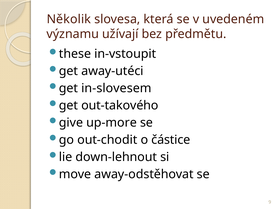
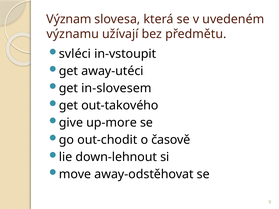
Několik: Několik -> Význam
these: these -> svléci
částice: částice -> časově
